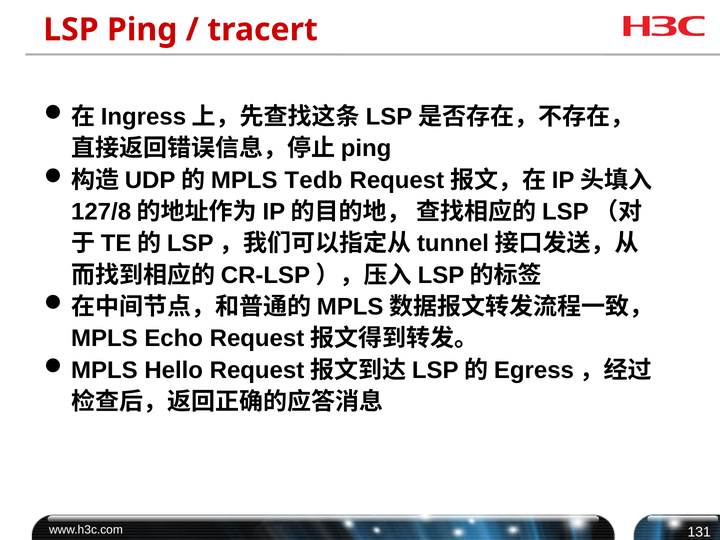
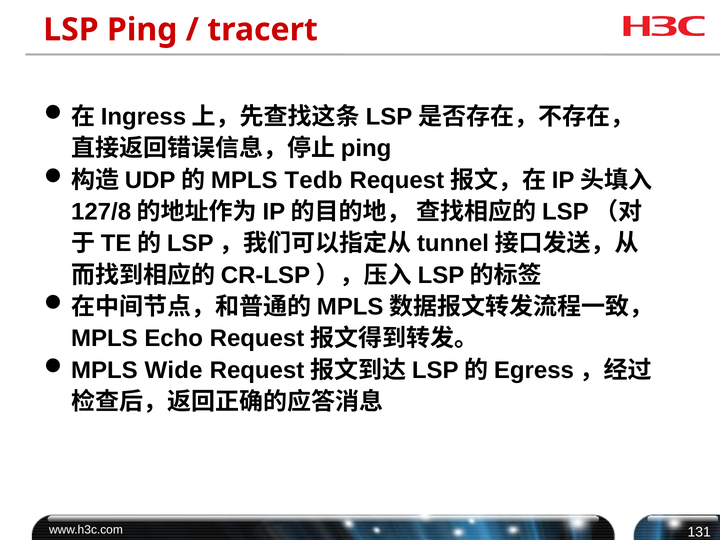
Hello: Hello -> Wide
